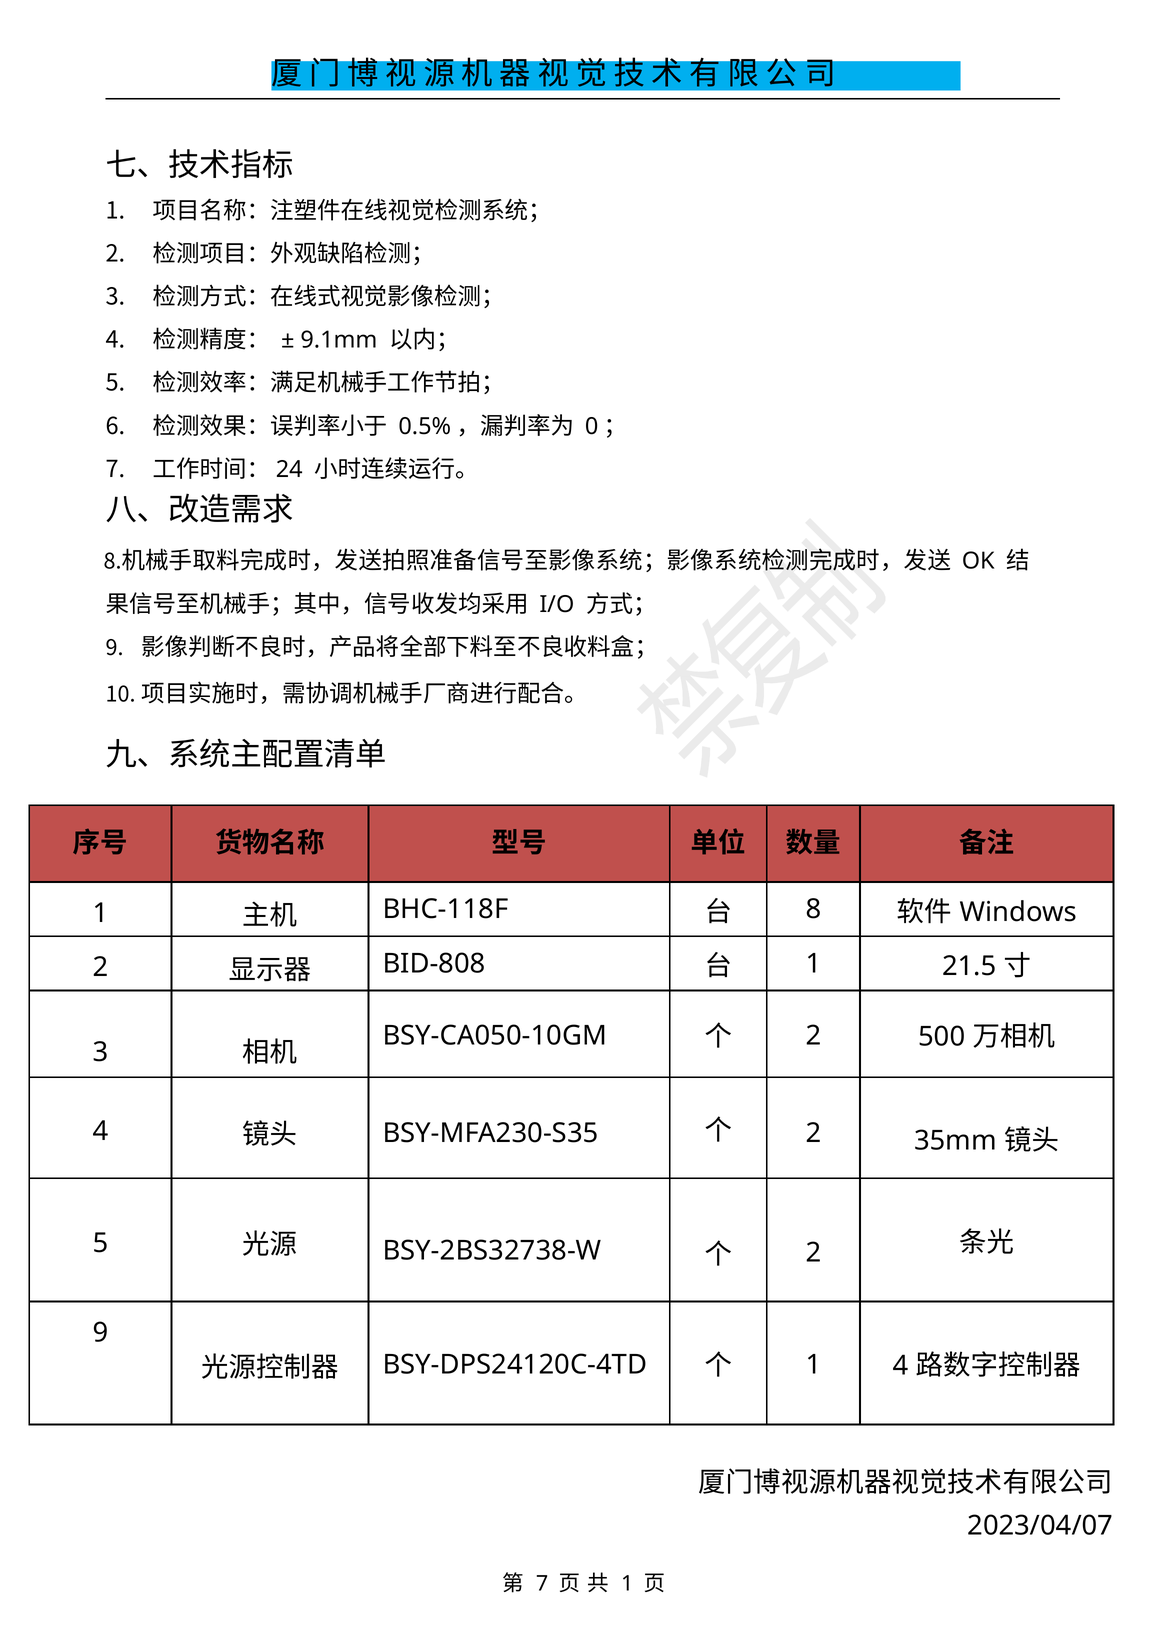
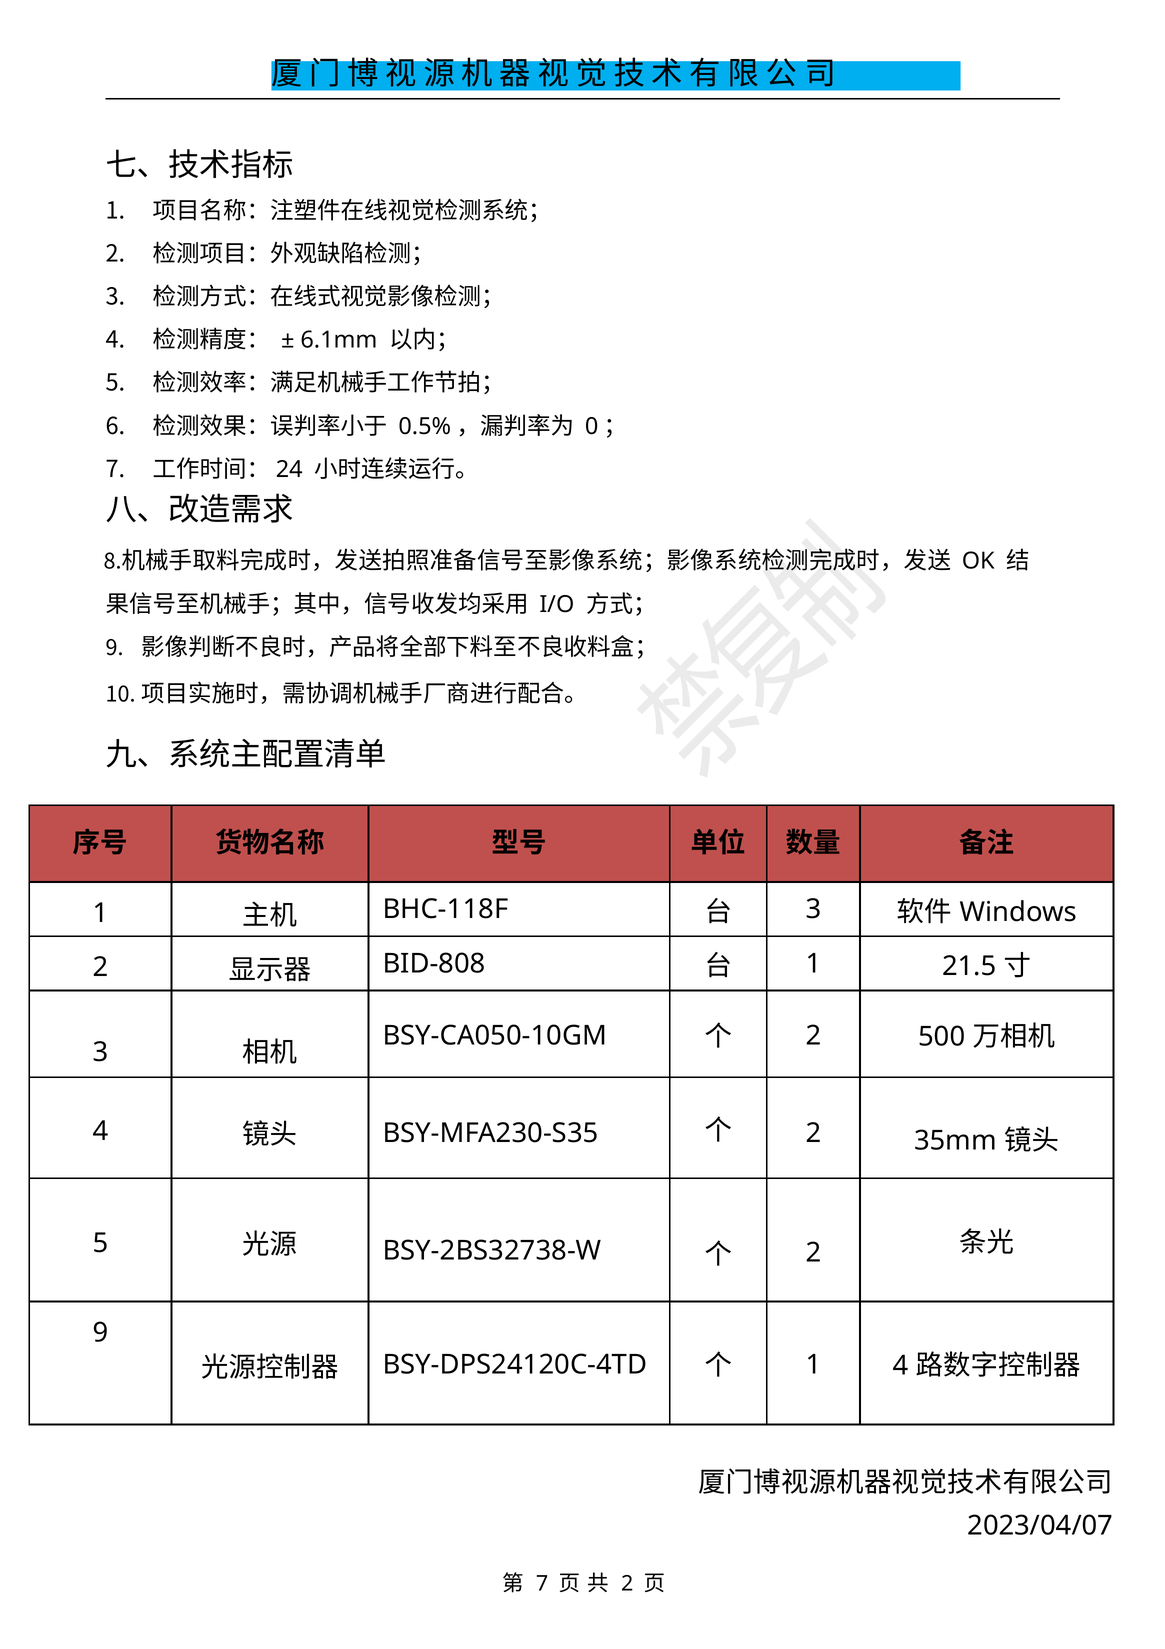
9.1mm: 9.1mm -> 6.1mm
8 at (813, 909): 8 -> 3
1 at (627, 1583): 1 -> 2
